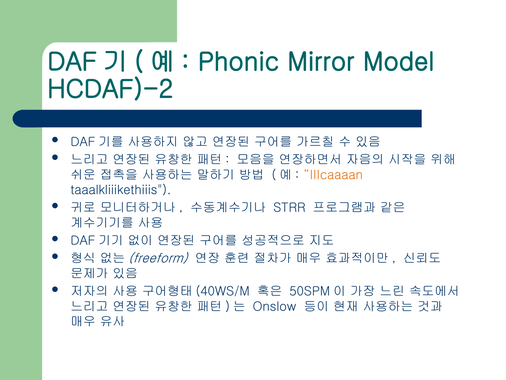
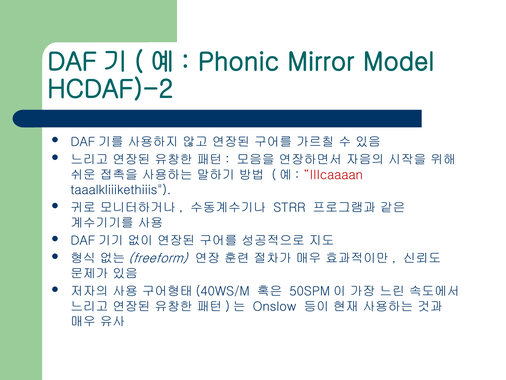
IIIcaaaan colour: orange -> red
